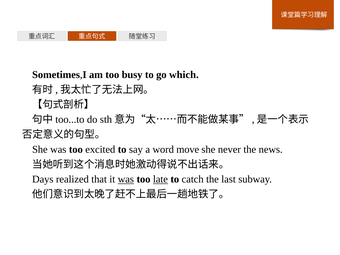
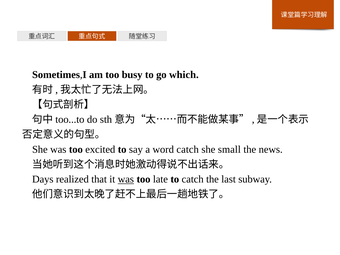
word move: move -> catch
never: never -> small
late underline: present -> none
